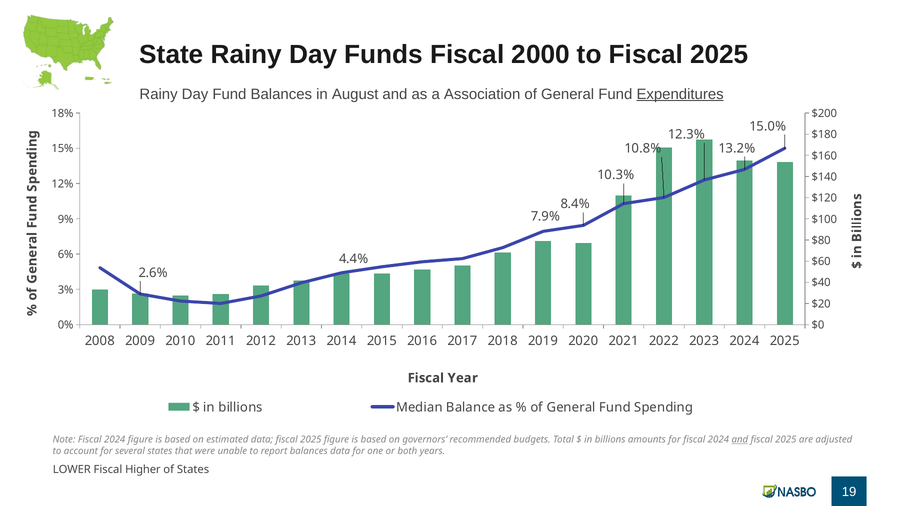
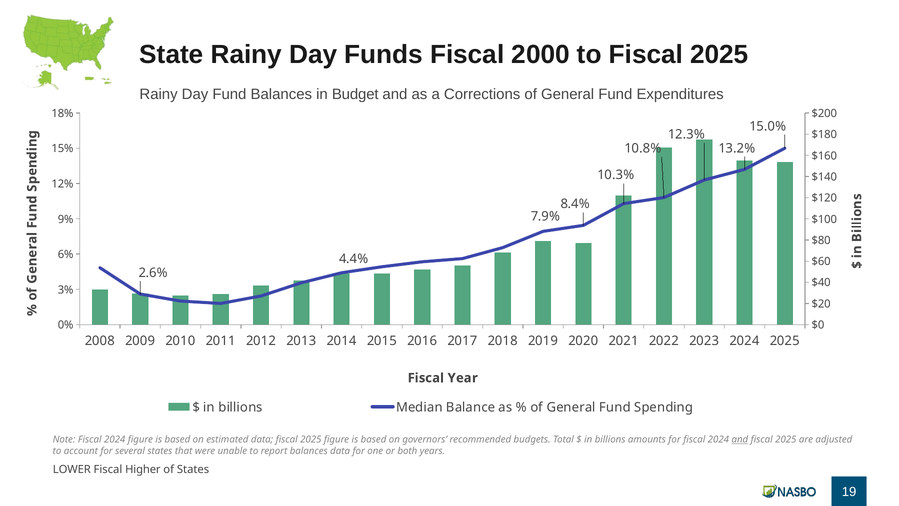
August: August -> Budget
Association: Association -> Corrections
Expenditures underline: present -> none
